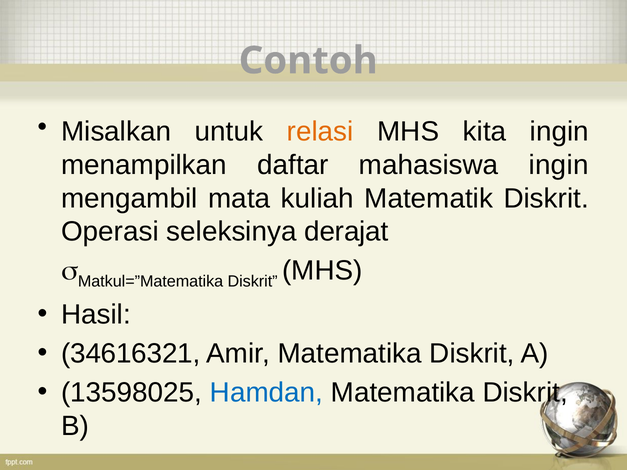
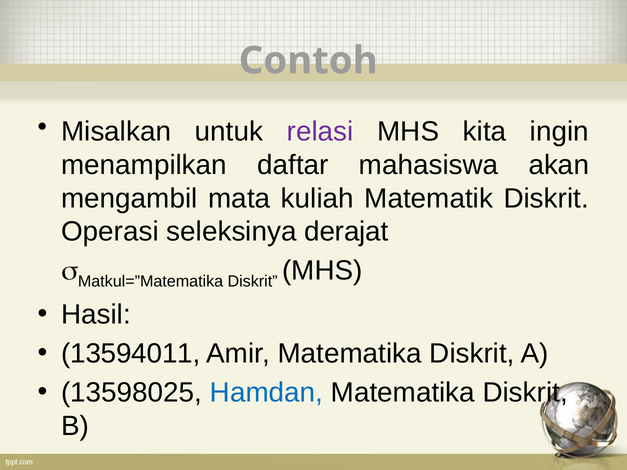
relasi colour: orange -> purple
mahasiswa ingin: ingin -> akan
34616321: 34616321 -> 13594011
